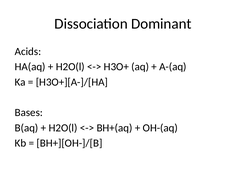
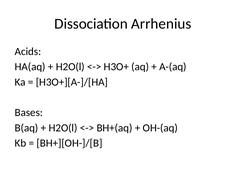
Dominant: Dominant -> Arrhenius
